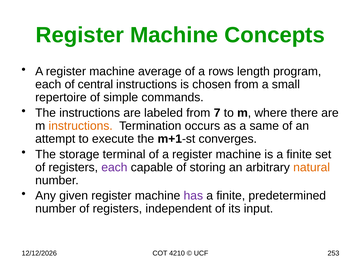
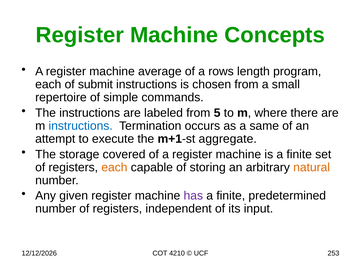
central: central -> submit
7: 7 -> 5
instructions at (81, 126) colour: orange -> blue
converges: converges -> aggregate
terminal: terminal -> covered
each at (114, 167) colour: purple -> orange
